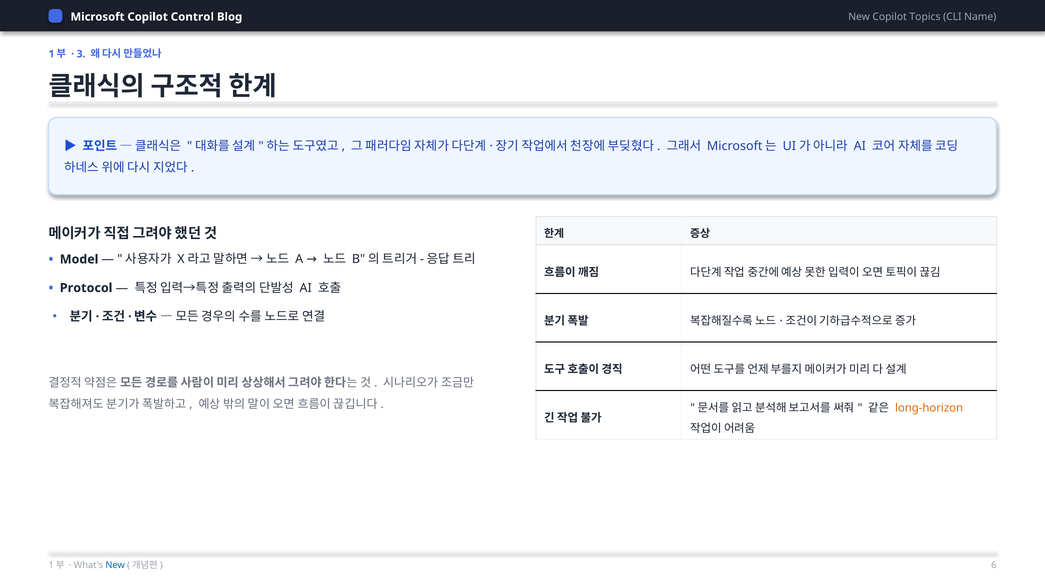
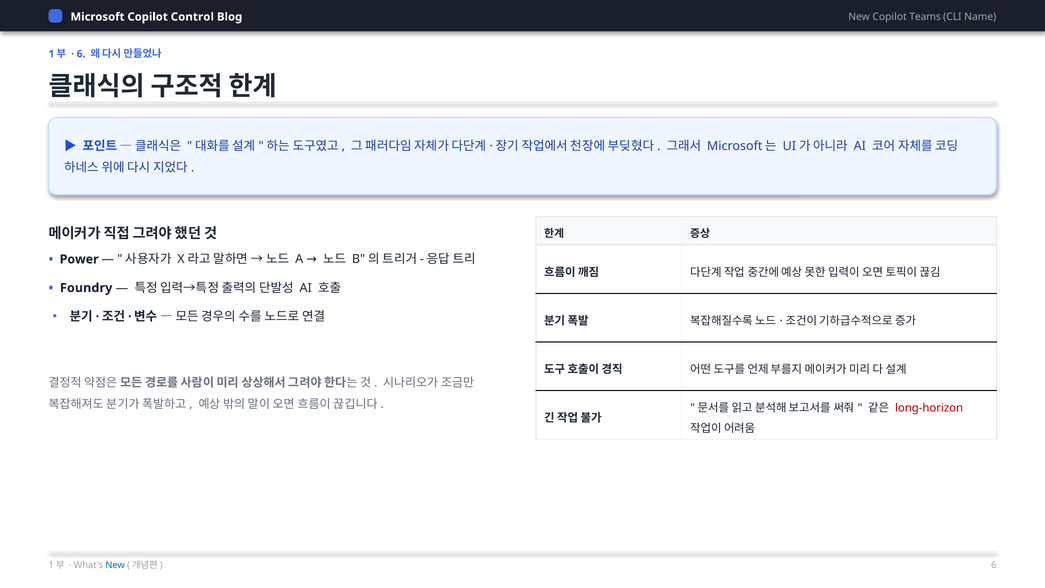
Topics: Topics -> Teams
3 at (81, 54): 3 -> 6
Model: Model -> Power
Protocol: Protocol -> Foundry
long-horizon colour: orange -> red
